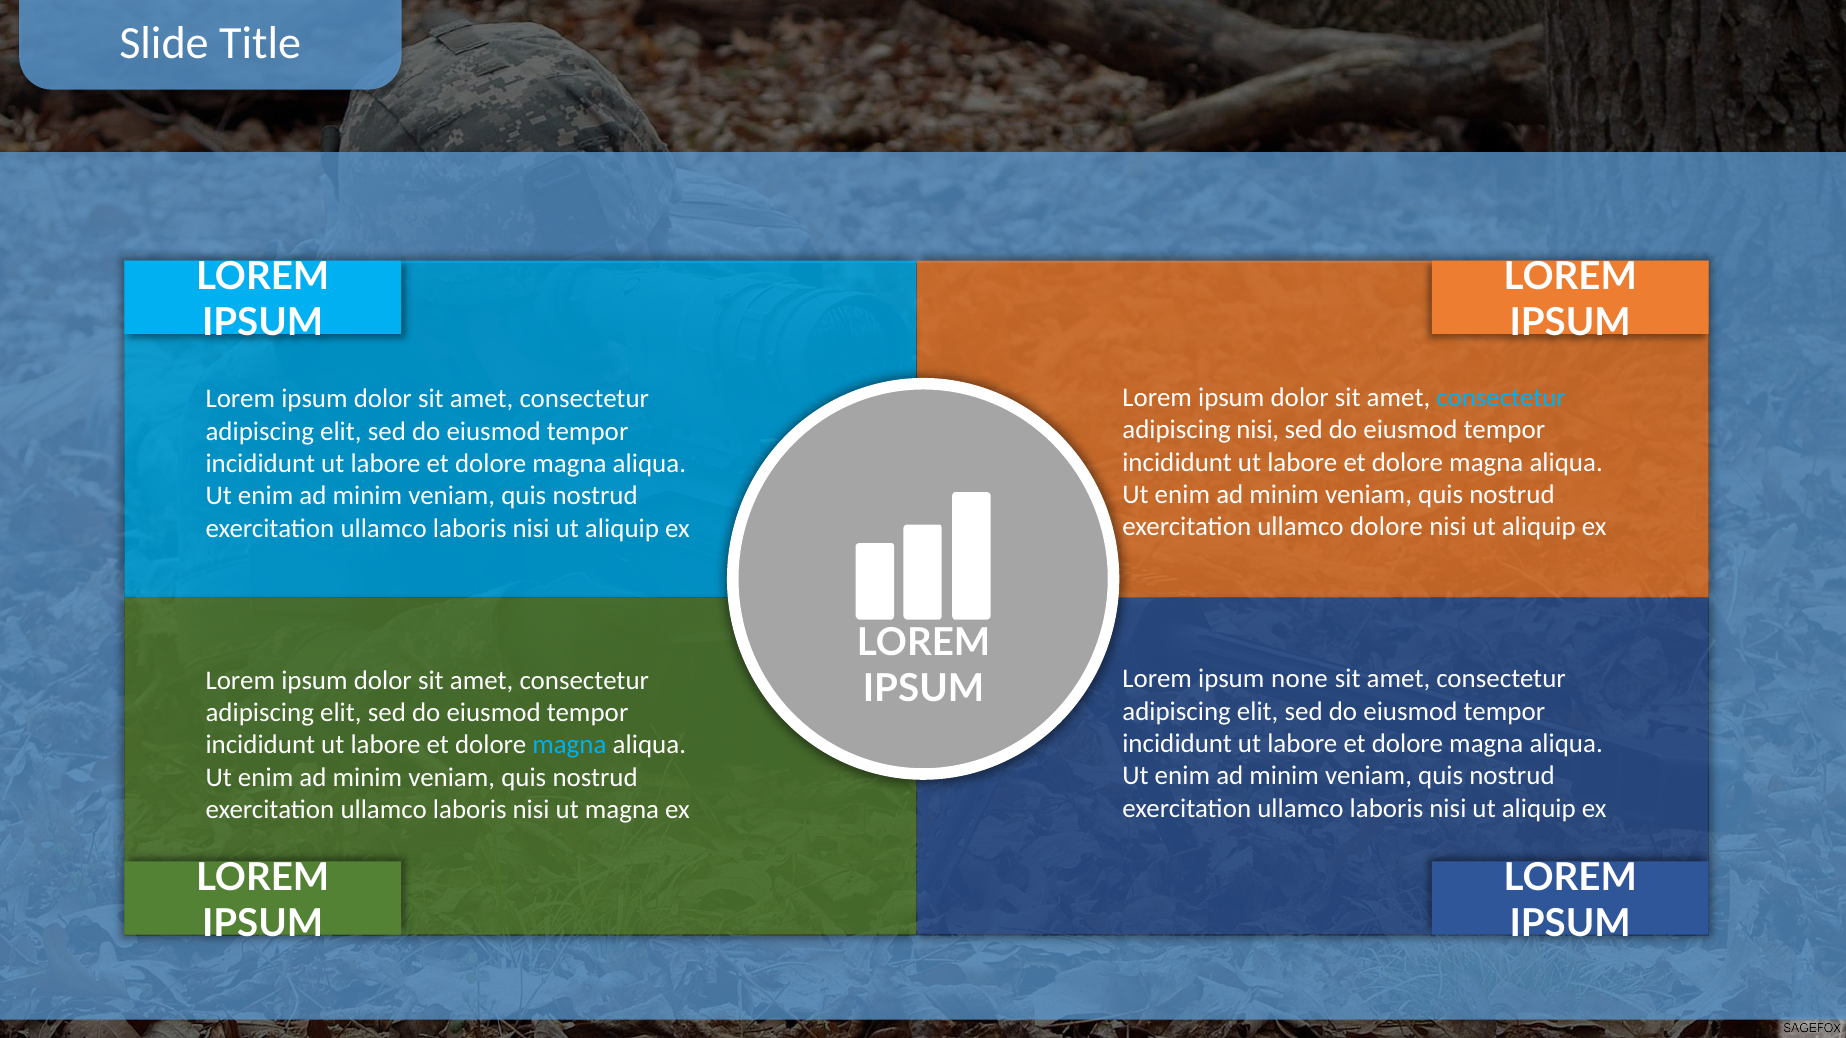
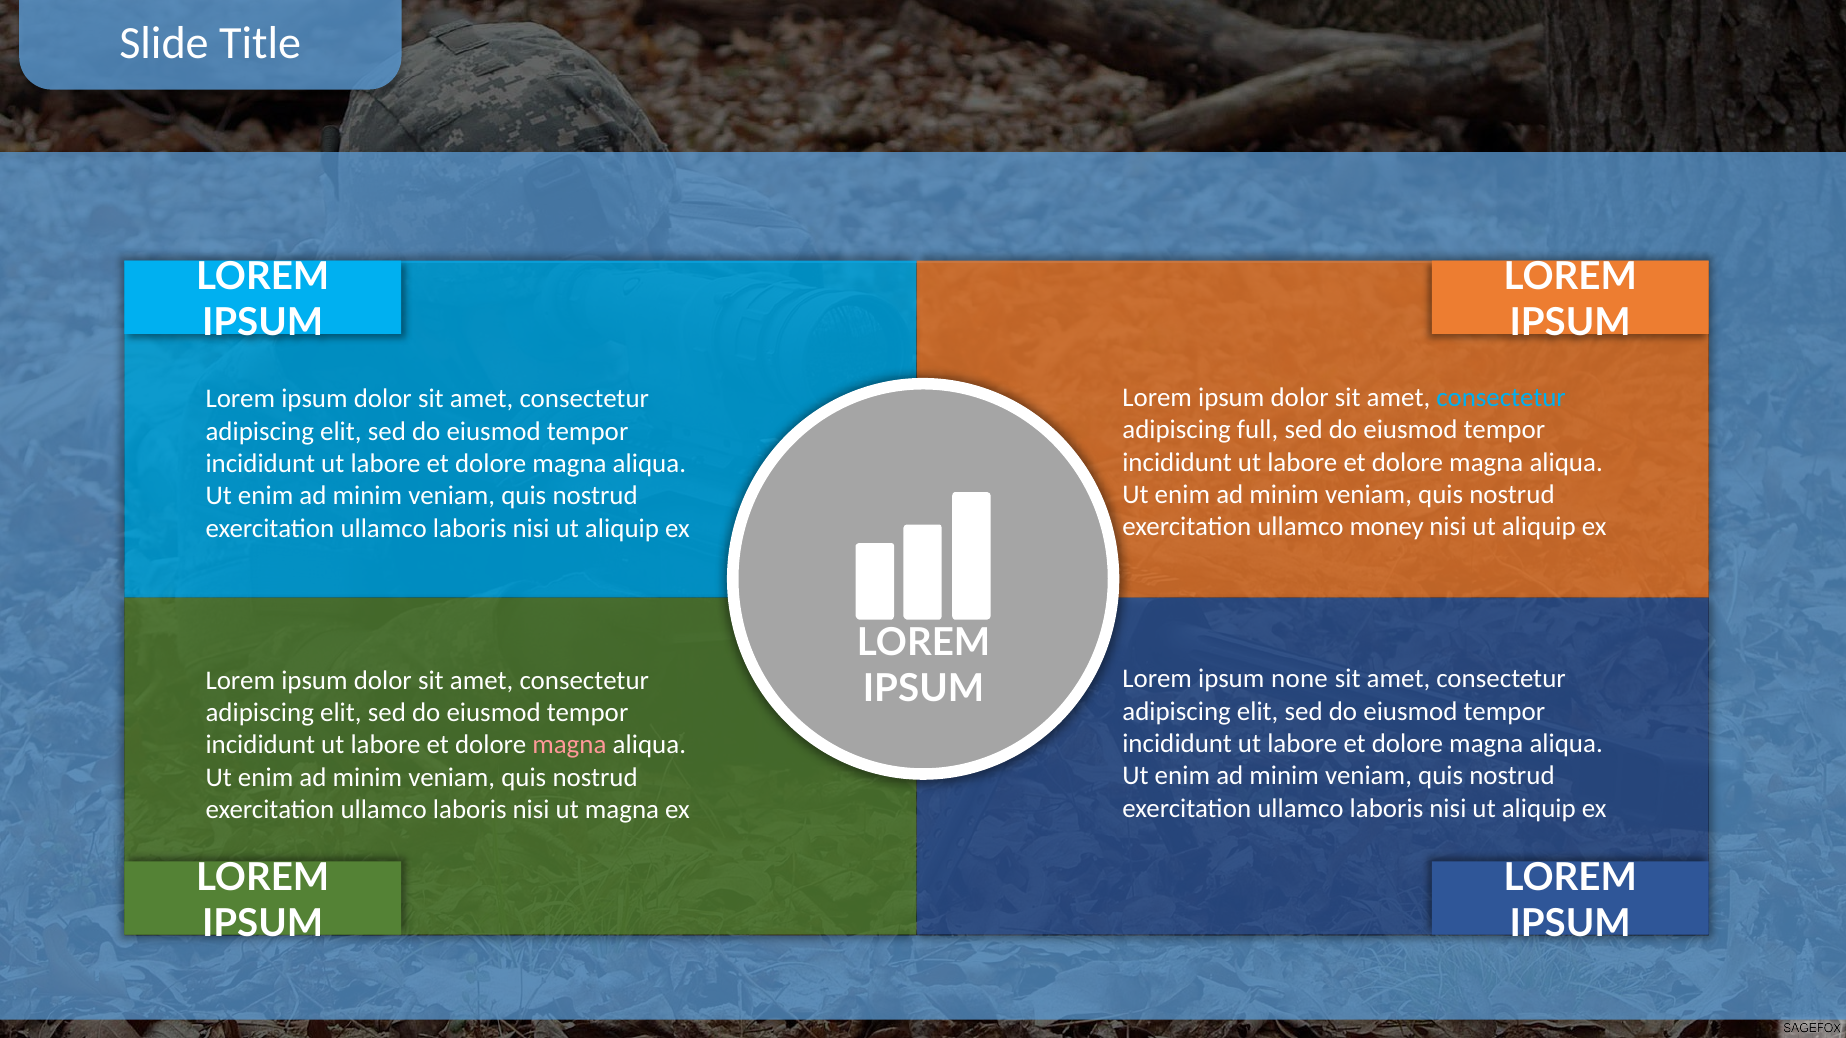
adipiscing nisi: nisi -> full
ullamco dolore: dolore -> money
magna at (569, 745) colour: light blue -> pink
